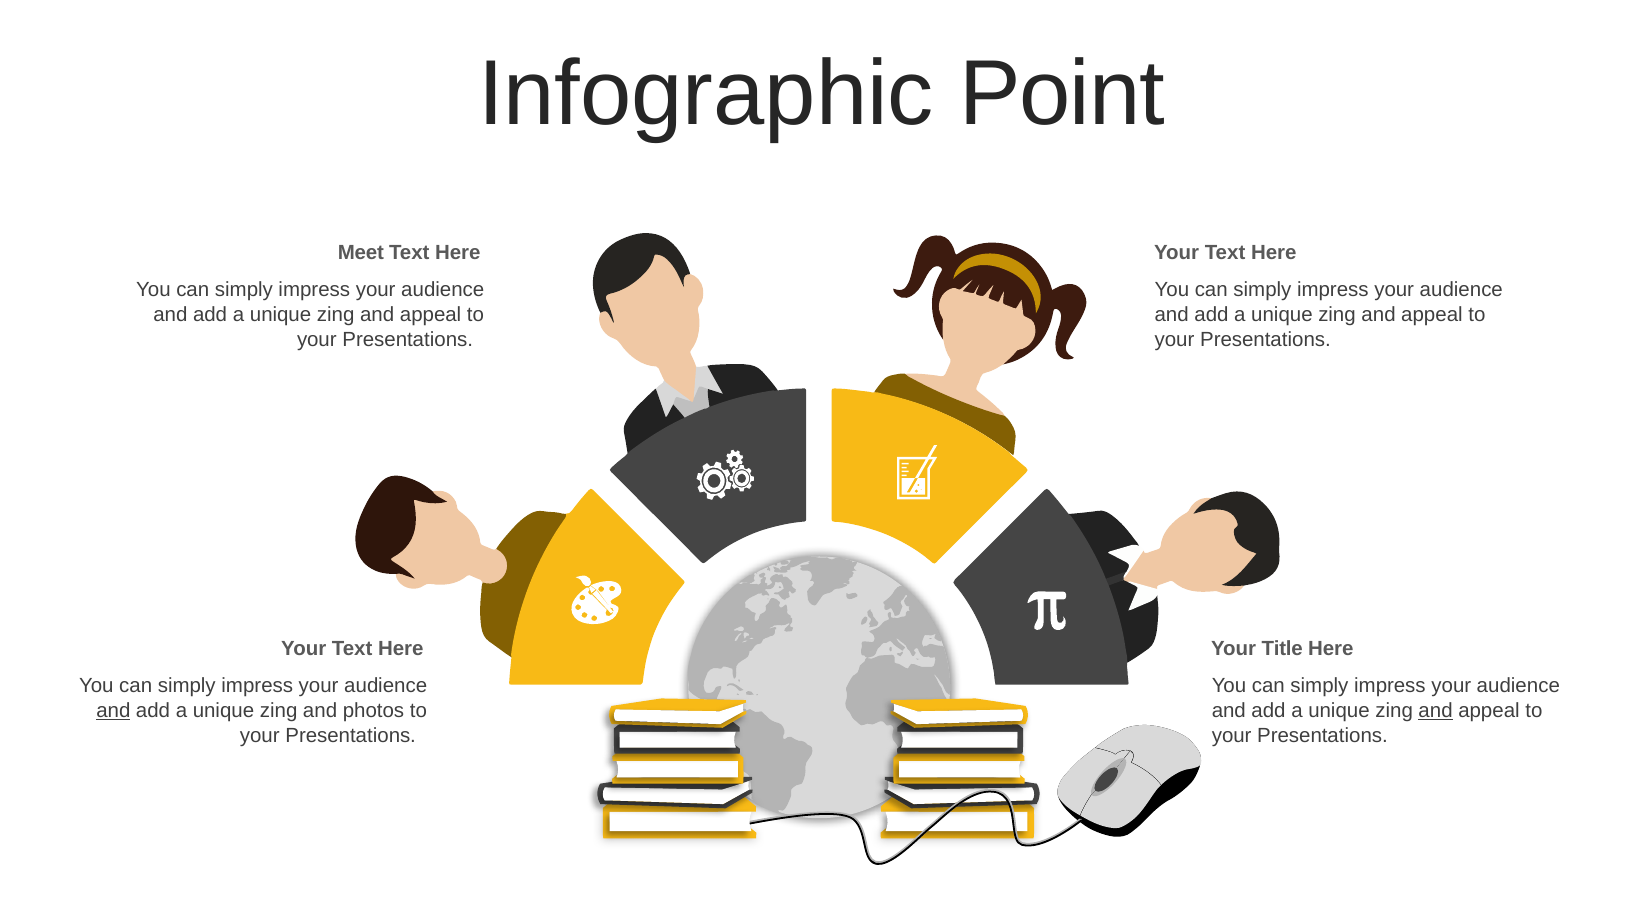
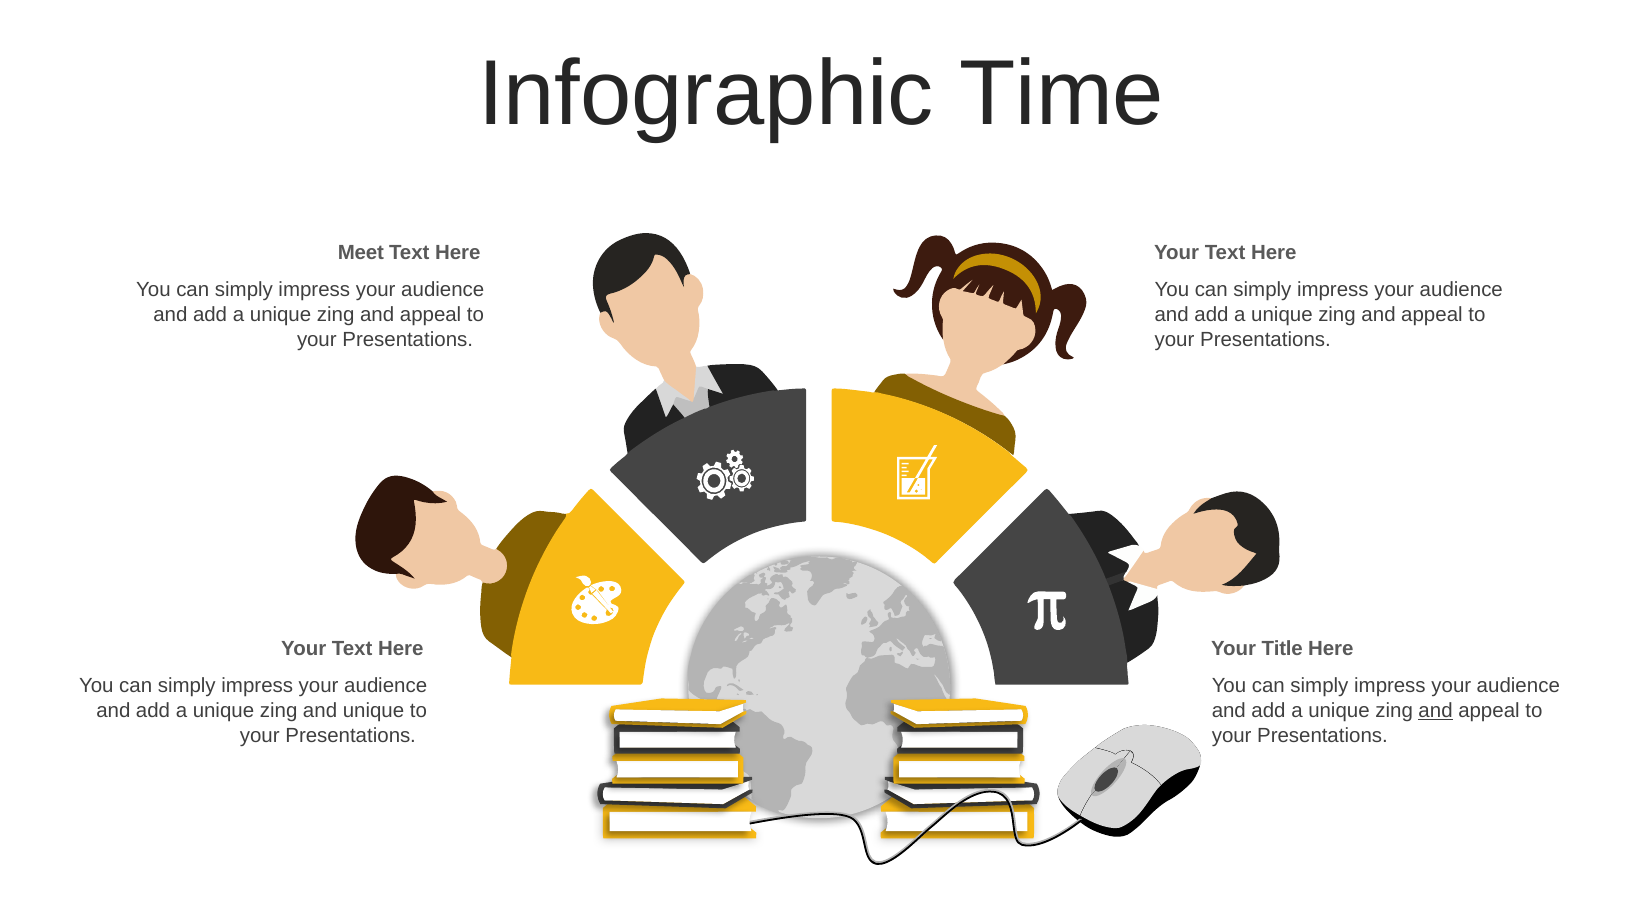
Point: Point -> Time
and at (113, 711) underline: present -> none
and photos: photos -> unique
